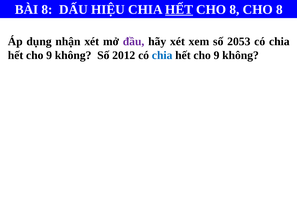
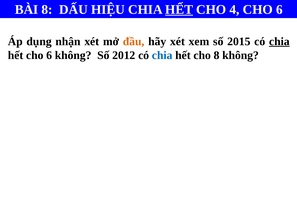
8 at (234, 10): 8 -> 4
8 at (279, 10): 8 -> 6
đầu colour: purple -> orange
2053: 2053 -> 2015
chia at (279, 41) underline: none -> present
9 at (49, 55): 9 -> 6
9 at (217, 55): 9 -> 8
